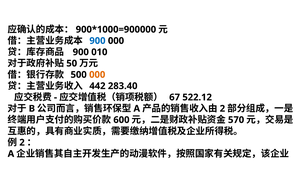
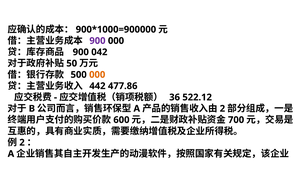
900 at (97, 41) colour: blue -> purple
010: 010 -> 042
283.40: 283.40 -> 477.86
67: 67 -> 36
570: 570 -> 700
